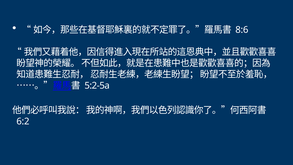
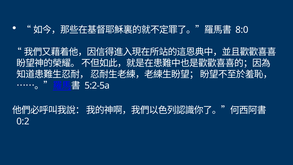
8:6: 8:6 -> 8:0
6:2: 6:2 -> 0:2
